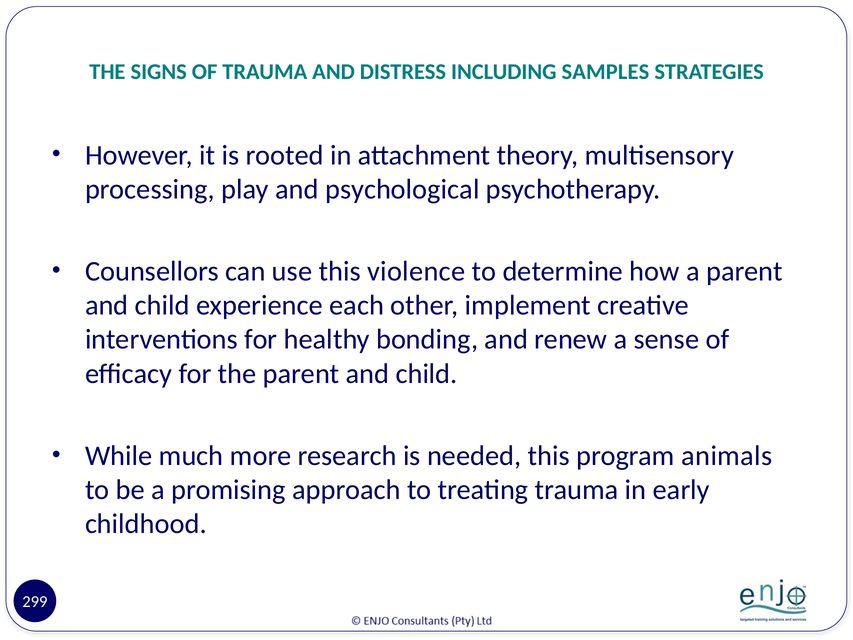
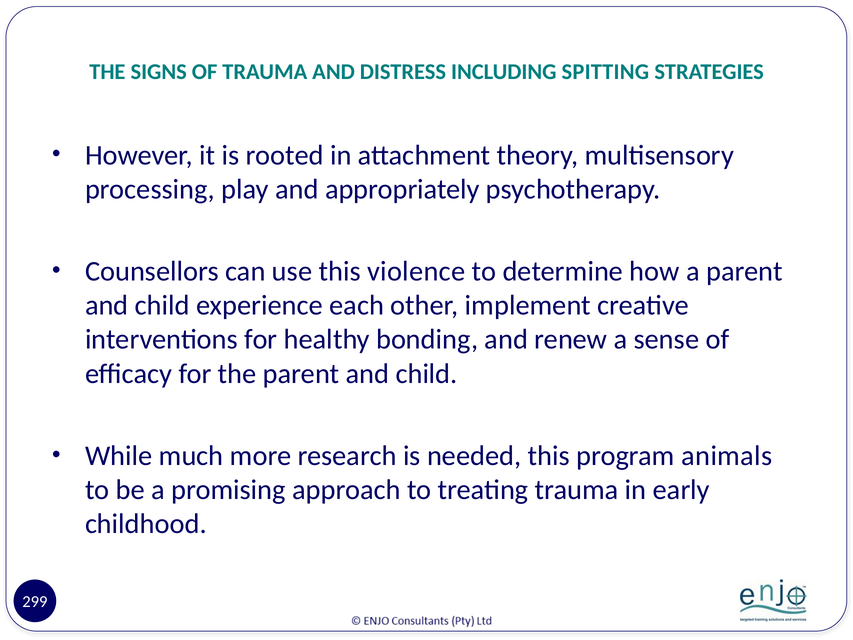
SAMPLES: SAMPLES -> SPITTING
psychological: psychological -> appropriately
